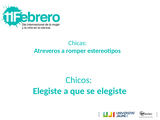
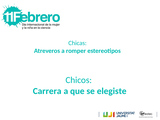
Elegiste at (47, 91): Elegiste -> Carrera
